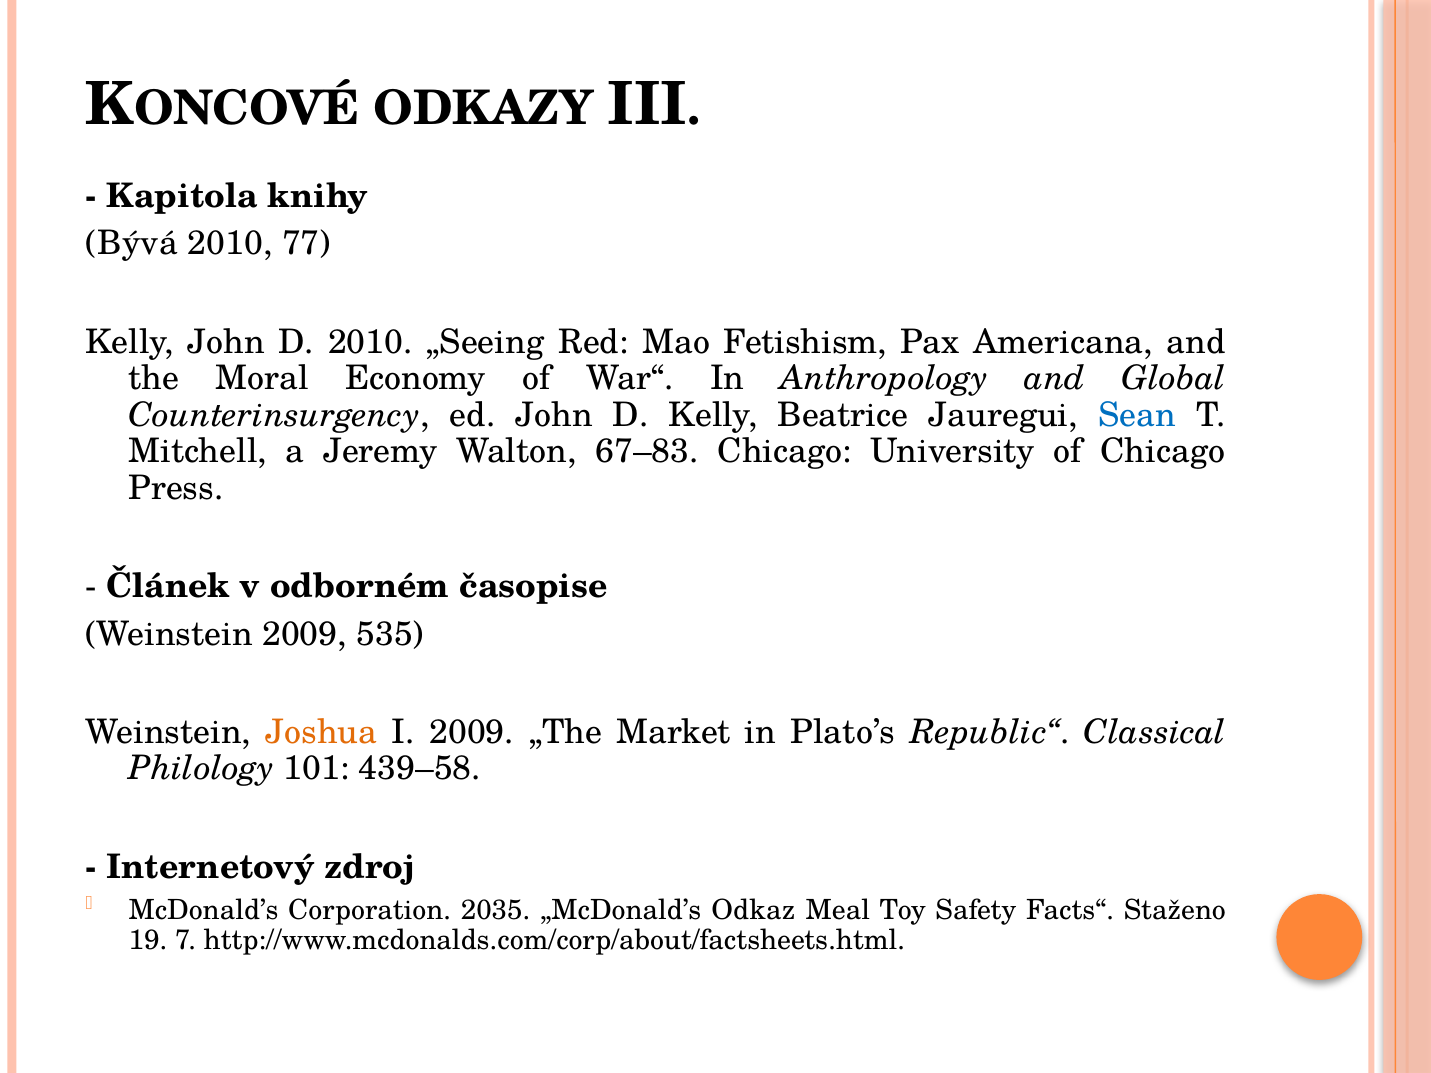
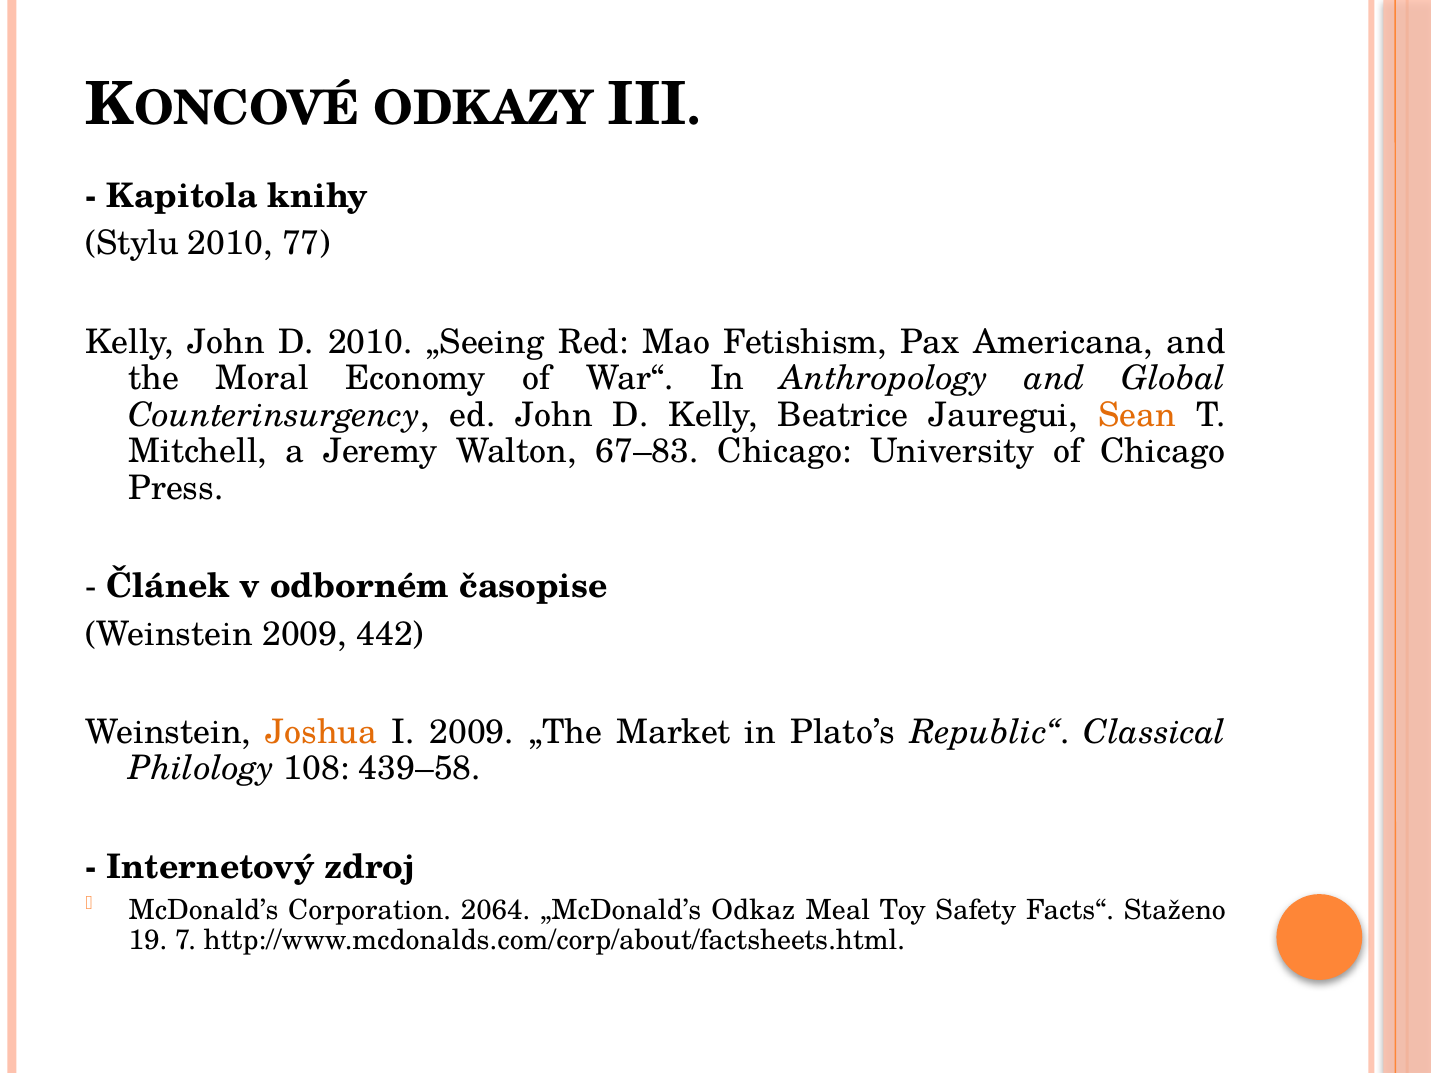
Bývá: Bývá -> Stylu
Sean colour: blue -> orange
535: 535 -> 442
101: 101 -> 108
2035: 2035 -> 2064
